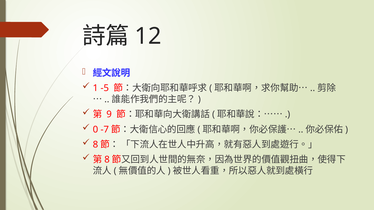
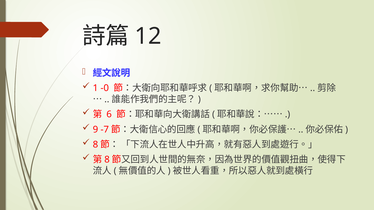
-5: -5 -> -0
9: 9 -> 6
0: 0 -> 9
